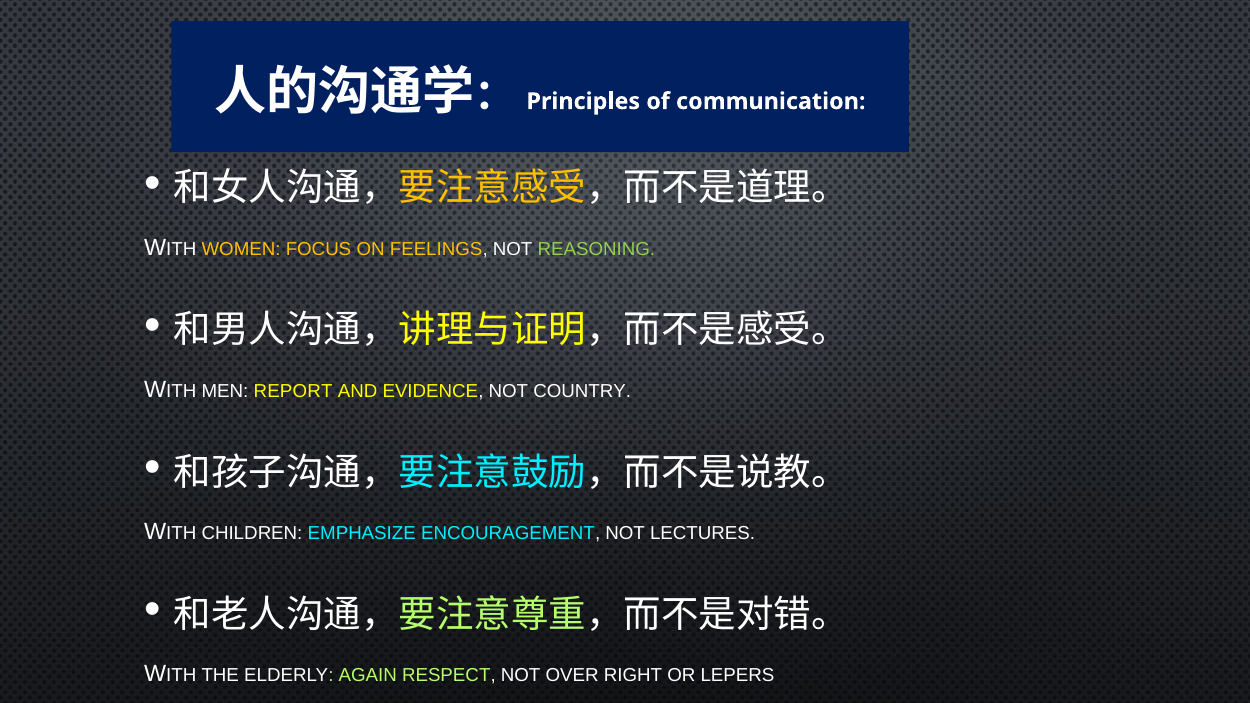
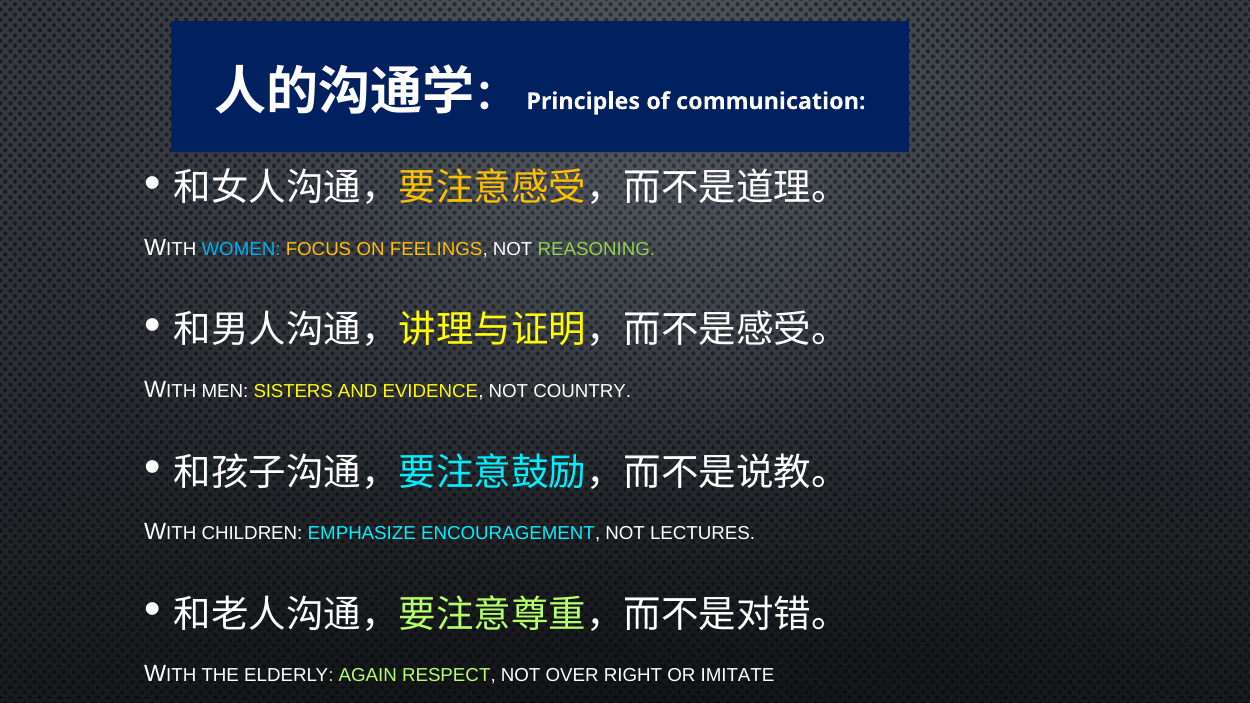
WOMEN colour: yellow -> light blue
REPORT: REPORT -> SISTERS
LEPERS: LEPERS -> IMITATE
